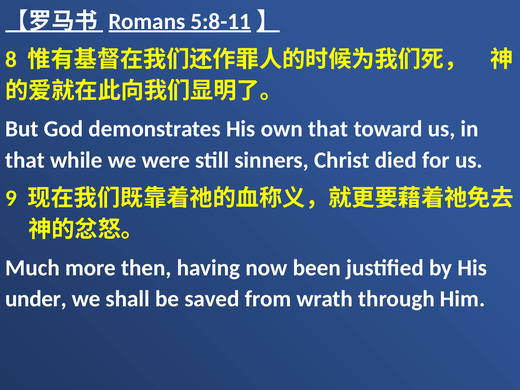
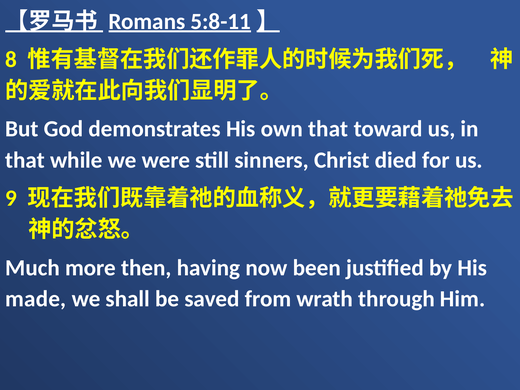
under: under -> made
